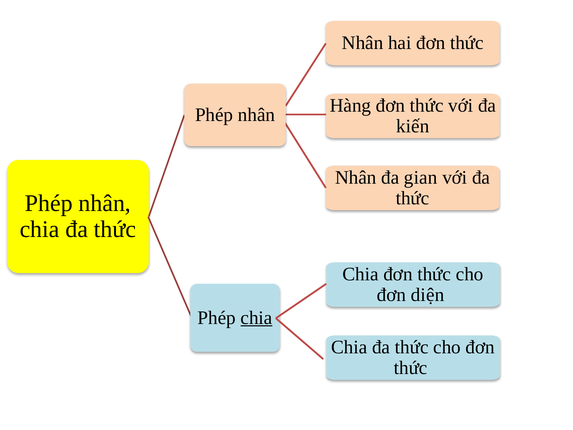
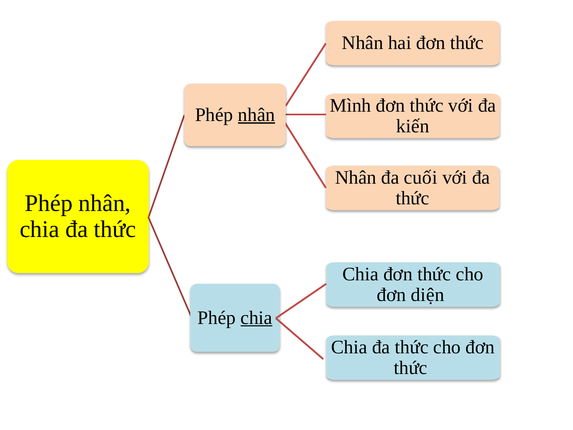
Hàng: Hàng -> Mình
nhân at (257, 115) underline: none -> present
gian: gian -> cuối
